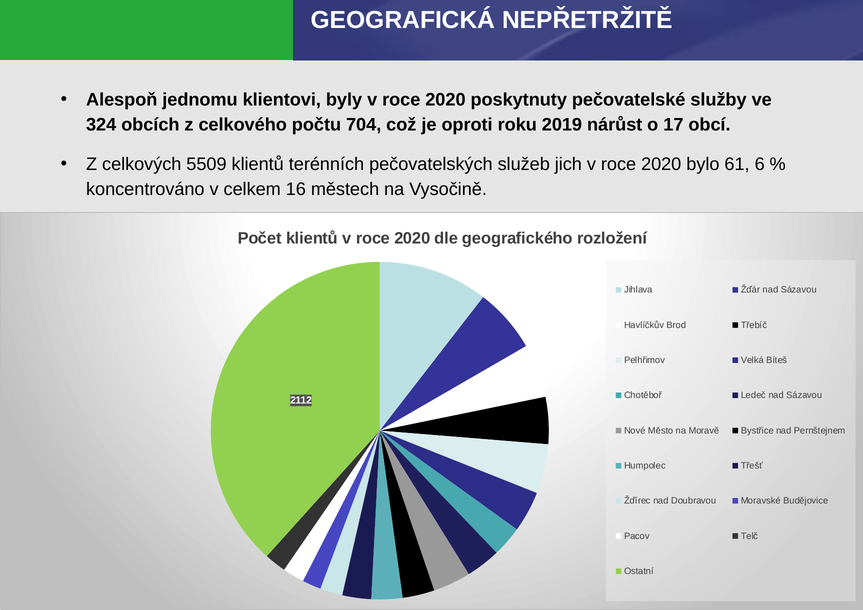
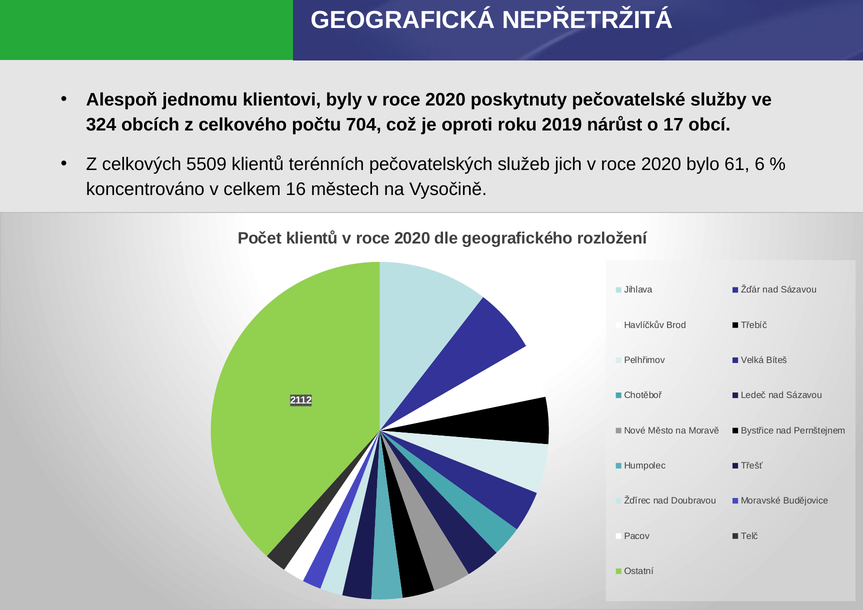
NEPŘETRŽITĚ: NEPŘETRŽITĚ -> NEPŘETRŽITÁ
